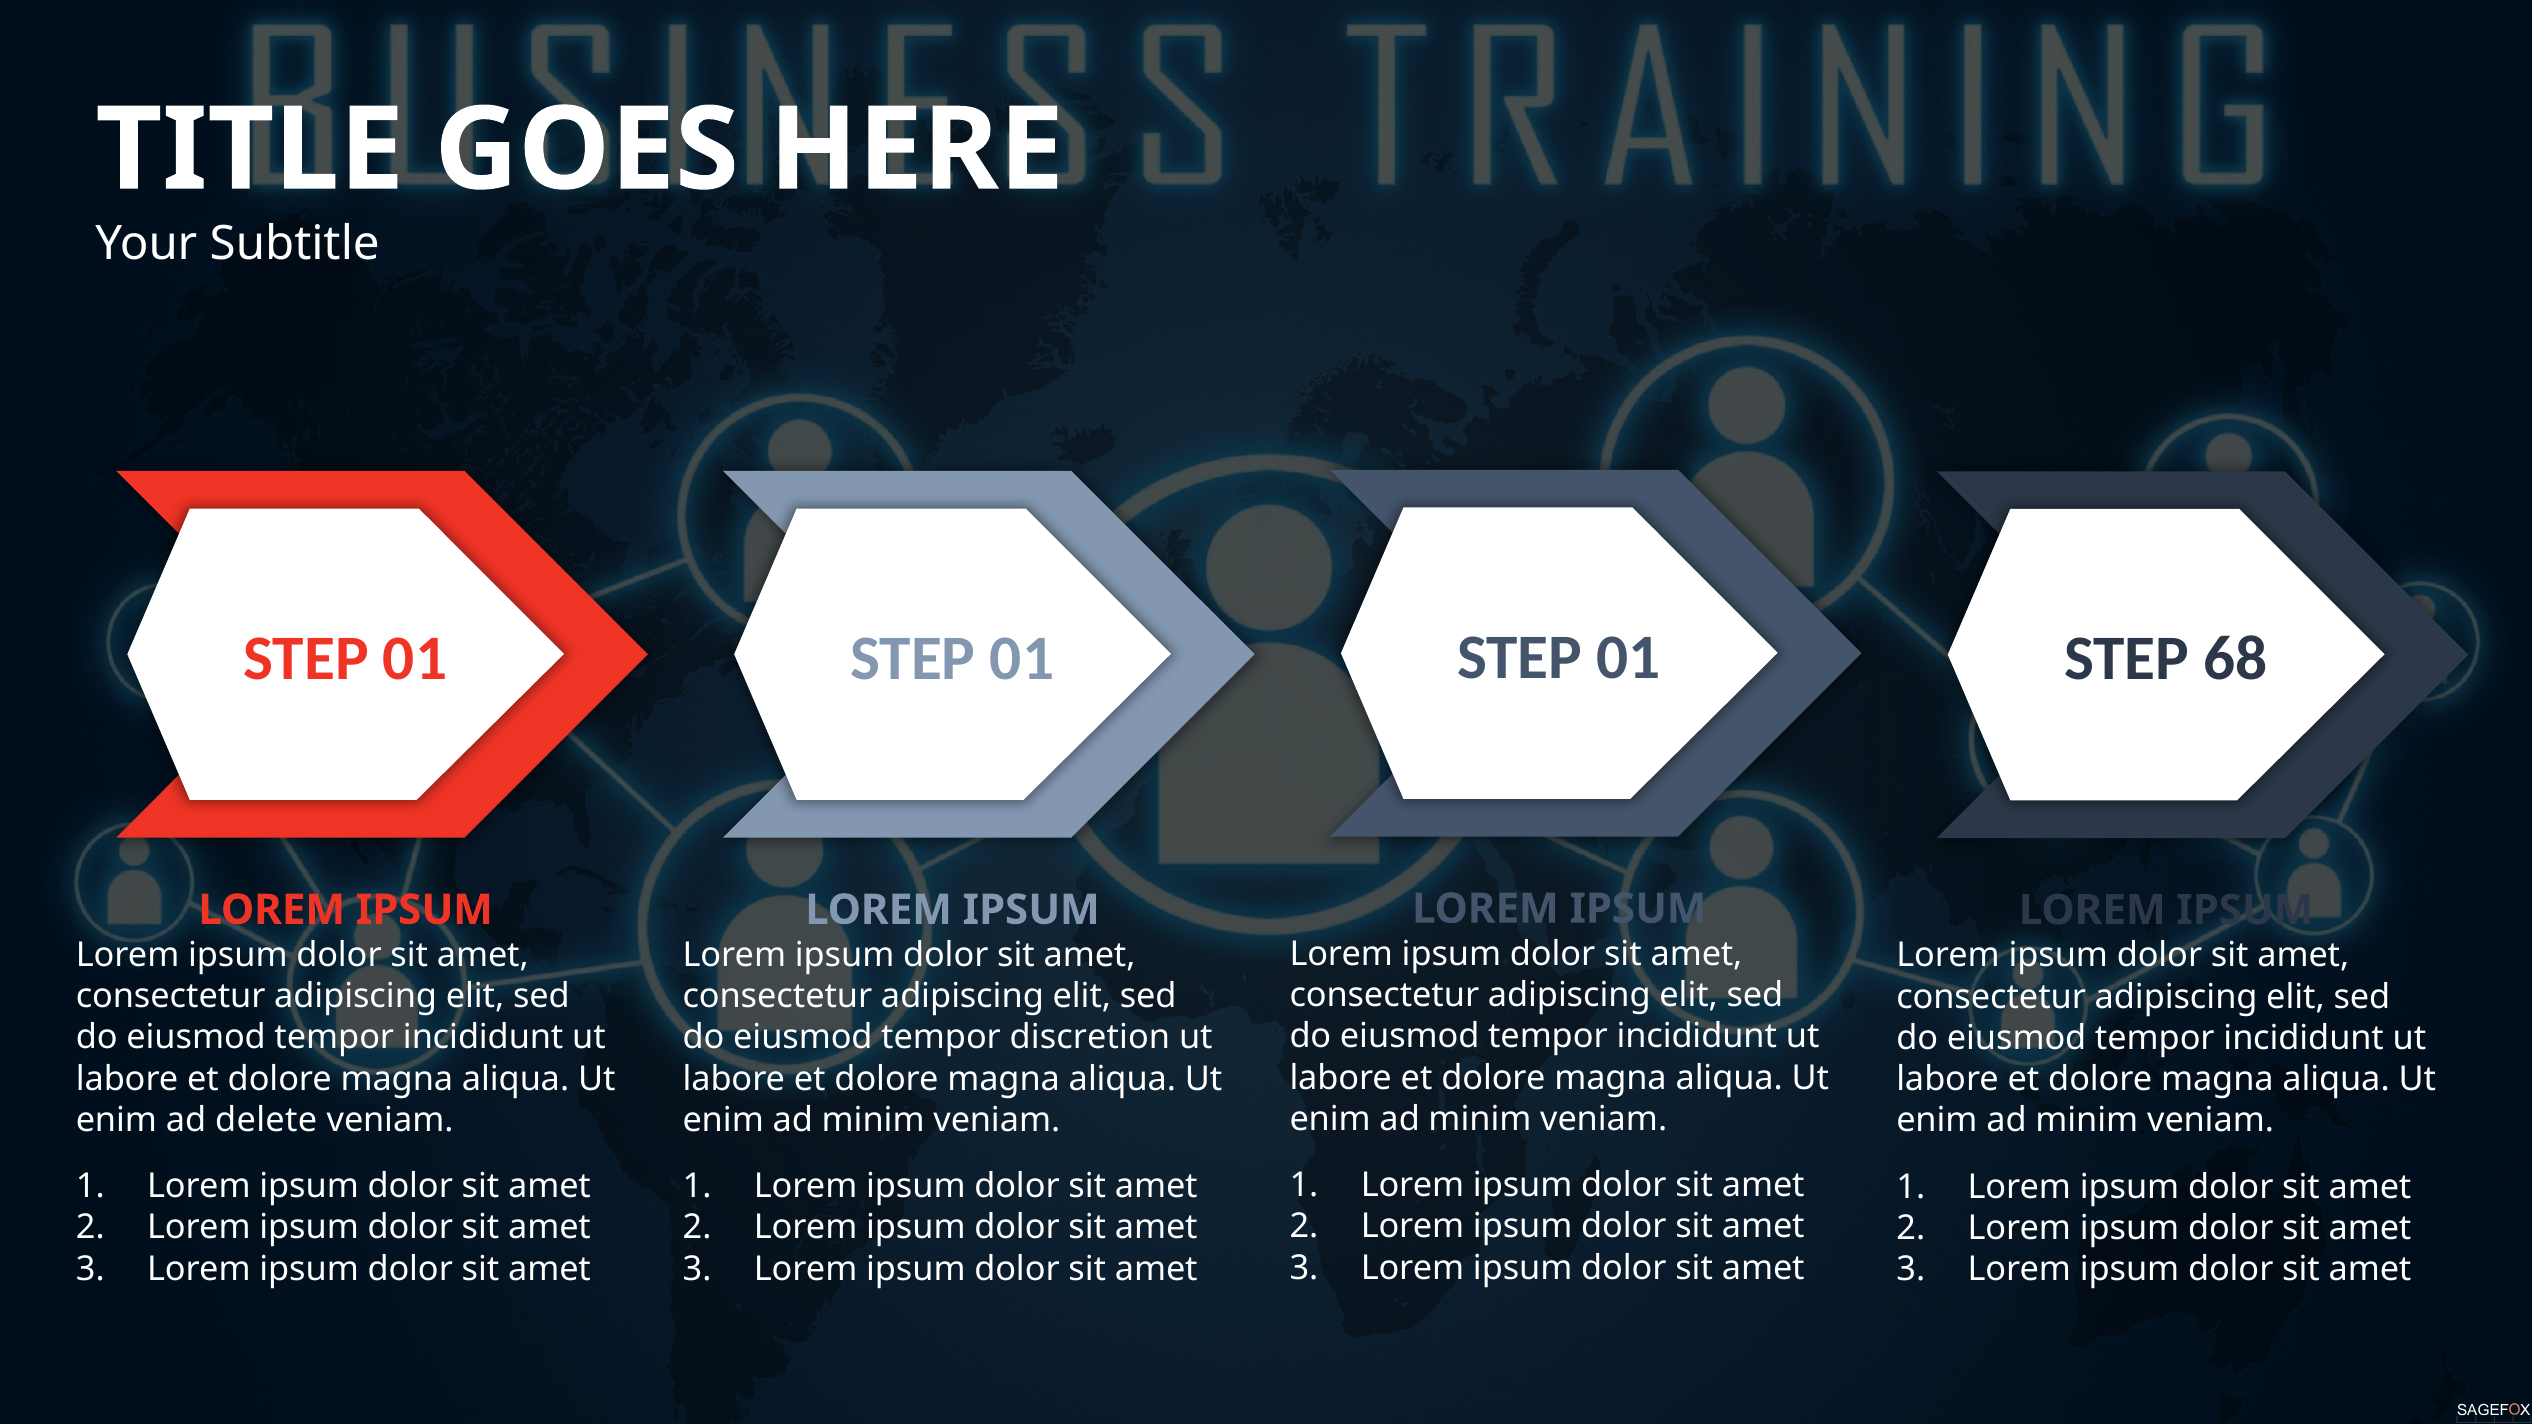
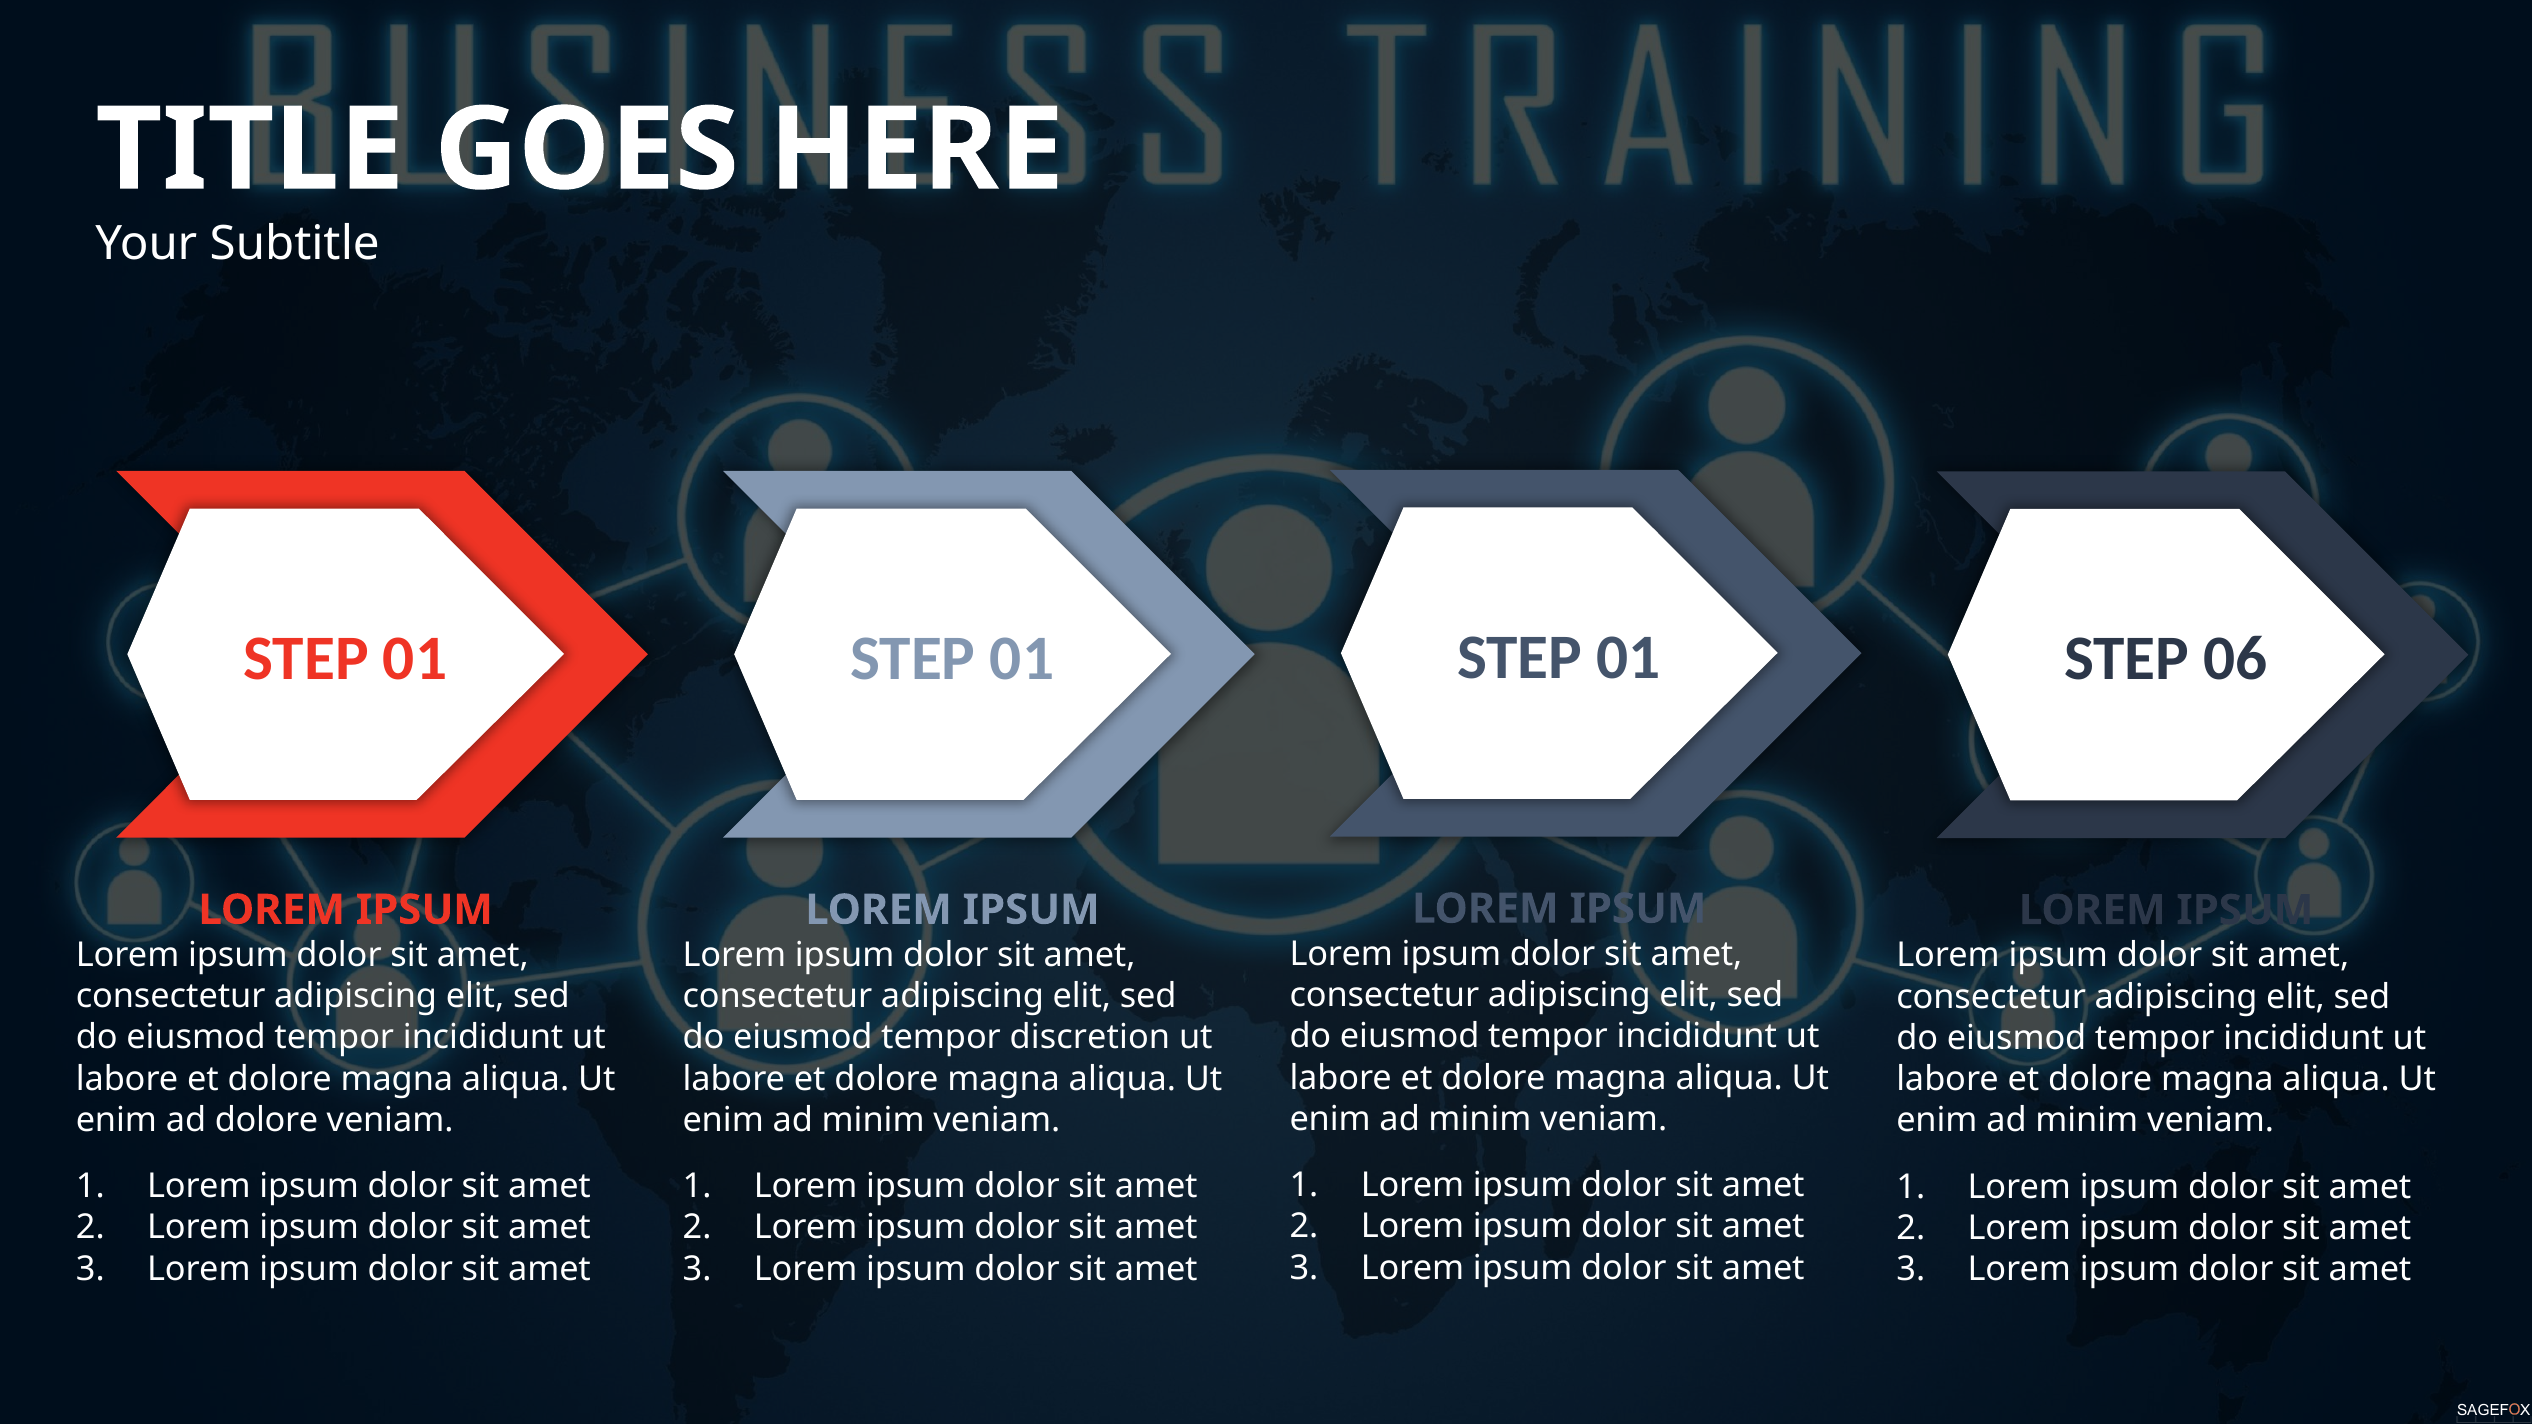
68: 68 -> 06
ad delete: delete -> dolore
